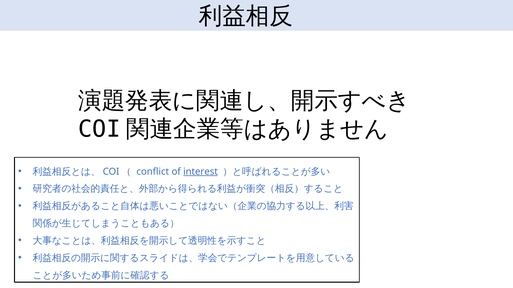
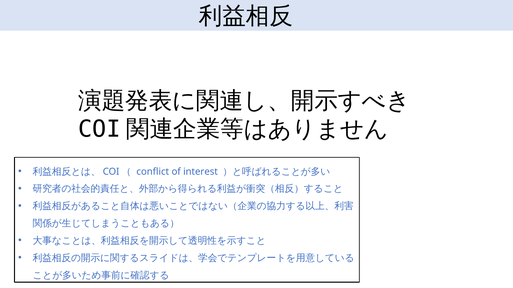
interest underline: present -> none
